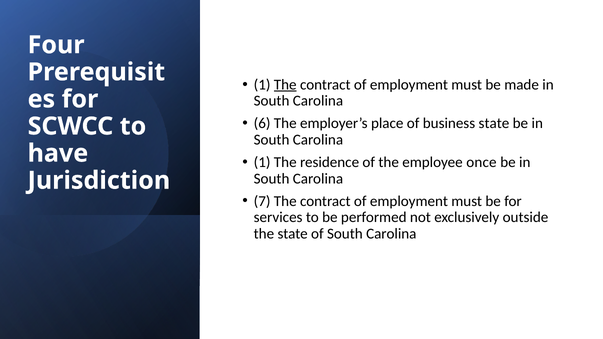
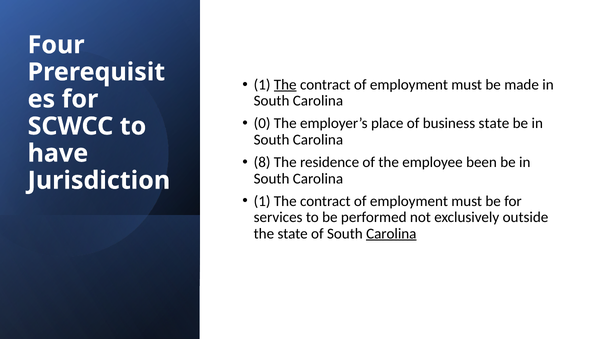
6: 6 -> 0
1 at (262, 162): 1 -> 8
once: once -> been
7 at (262, 201): 7 -> 1
Carolina at (391, 234) underline: none -> present
